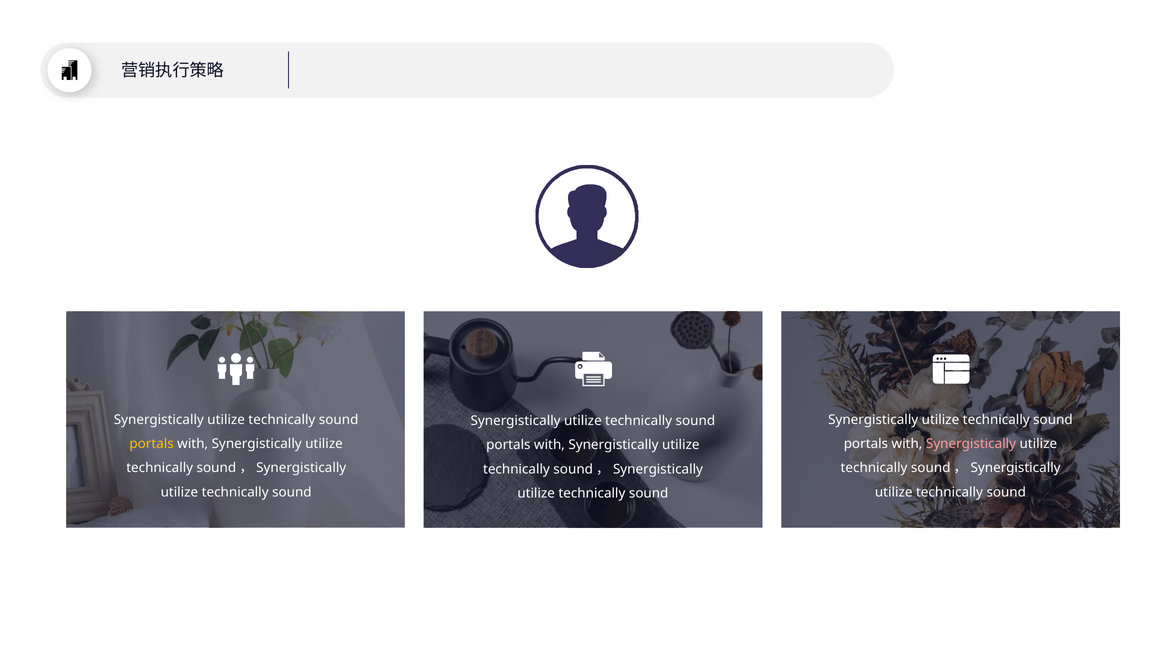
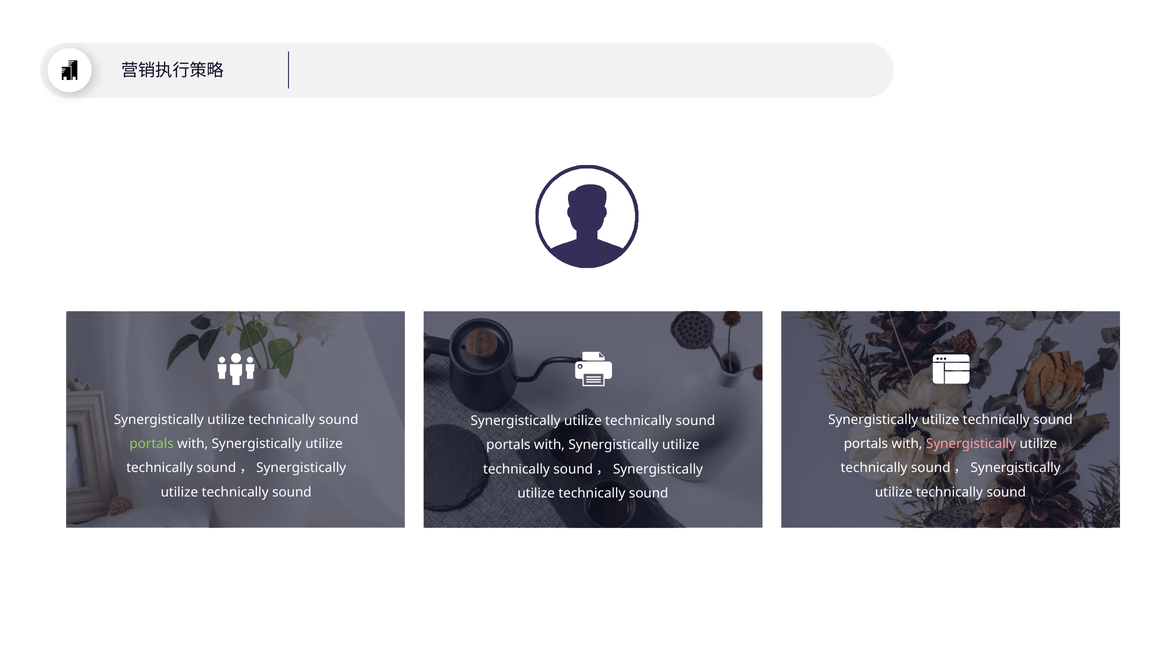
portals at (152, 444) colour: yellow -> light green
